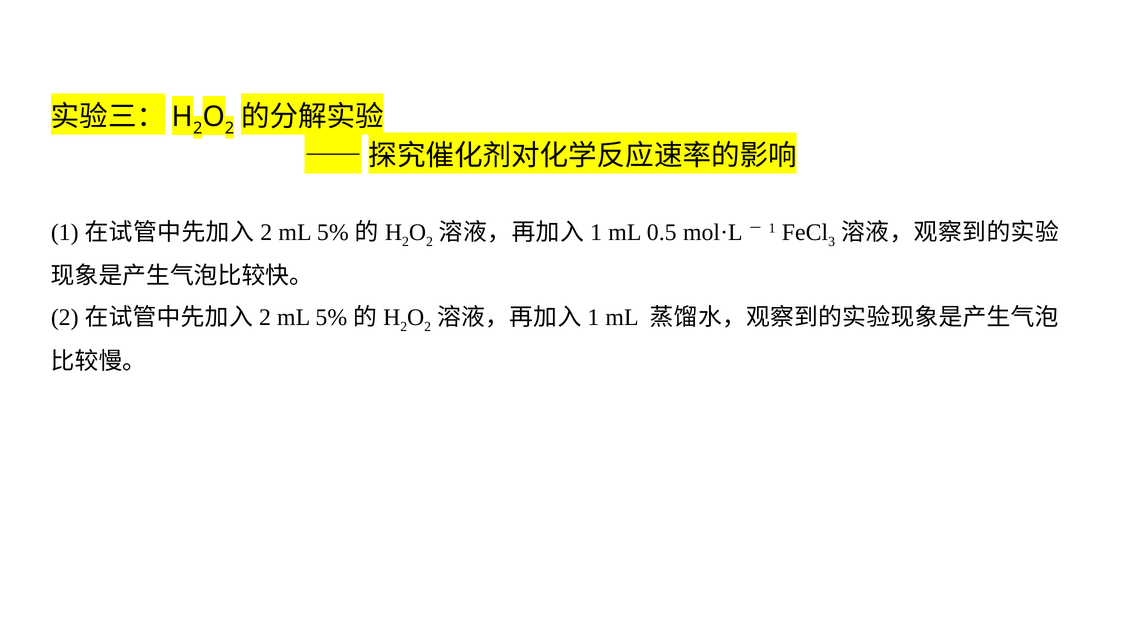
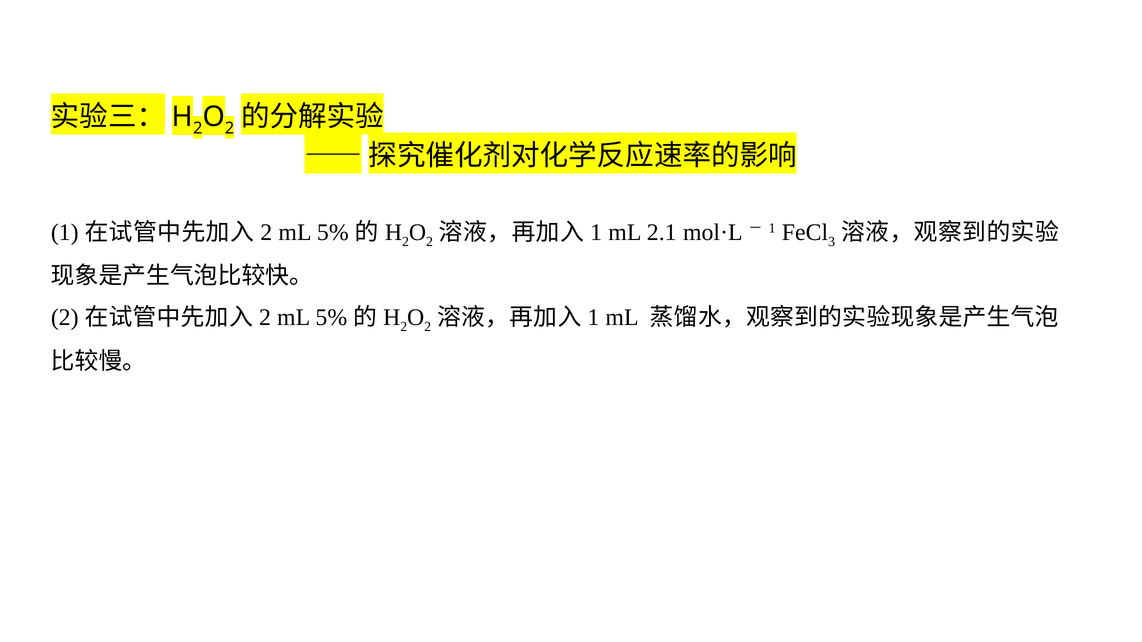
0.5: 0.5 -> 2.1
